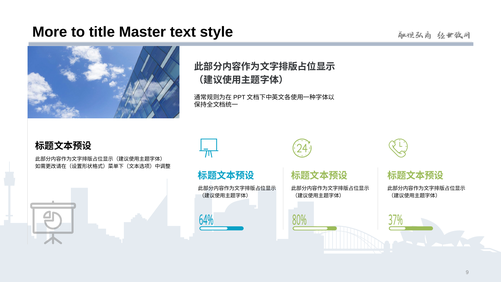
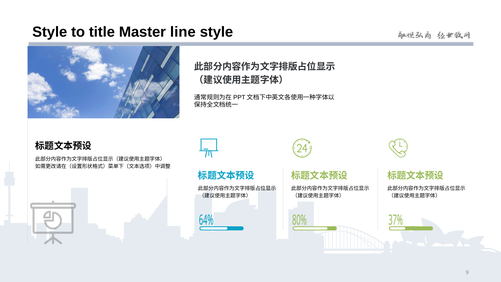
More at (50, 32): More -> Style
text: text -> line
